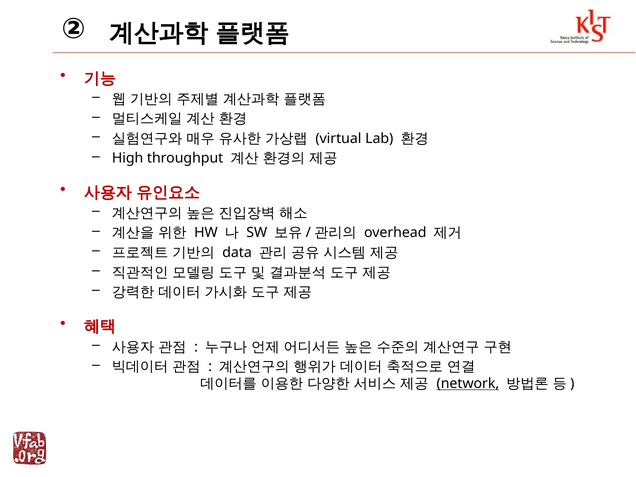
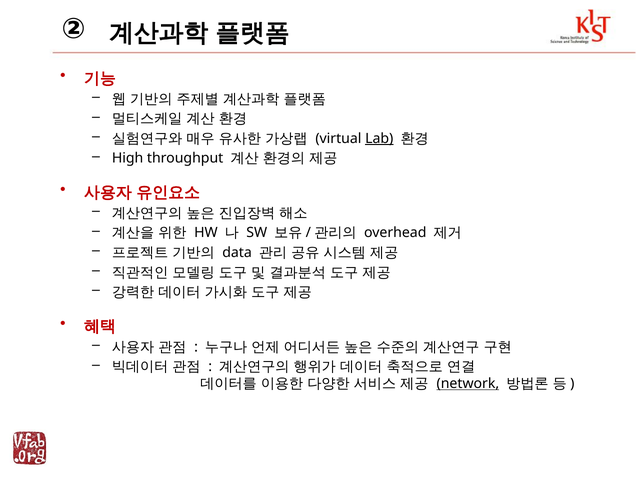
Lab underline: none -> present
